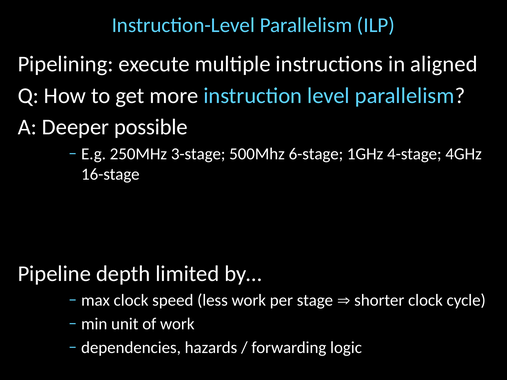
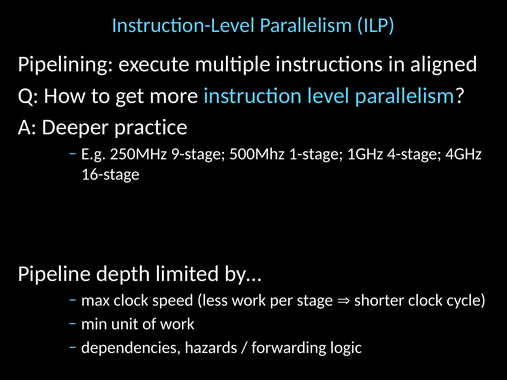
possible: possible -> practice
3-stage: 3-stage -> 9-stage
6-stage: 6-stage -> 1-stage
